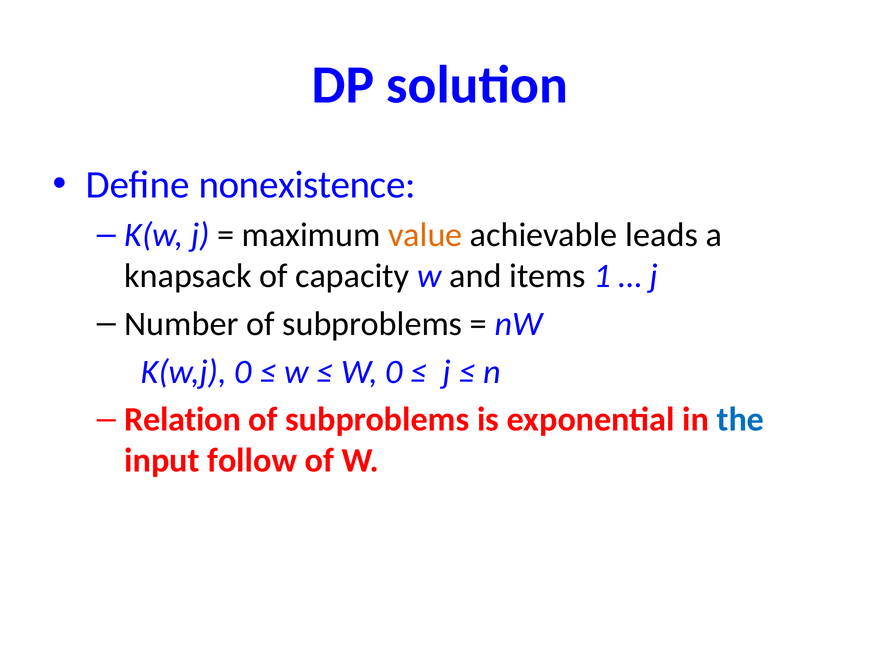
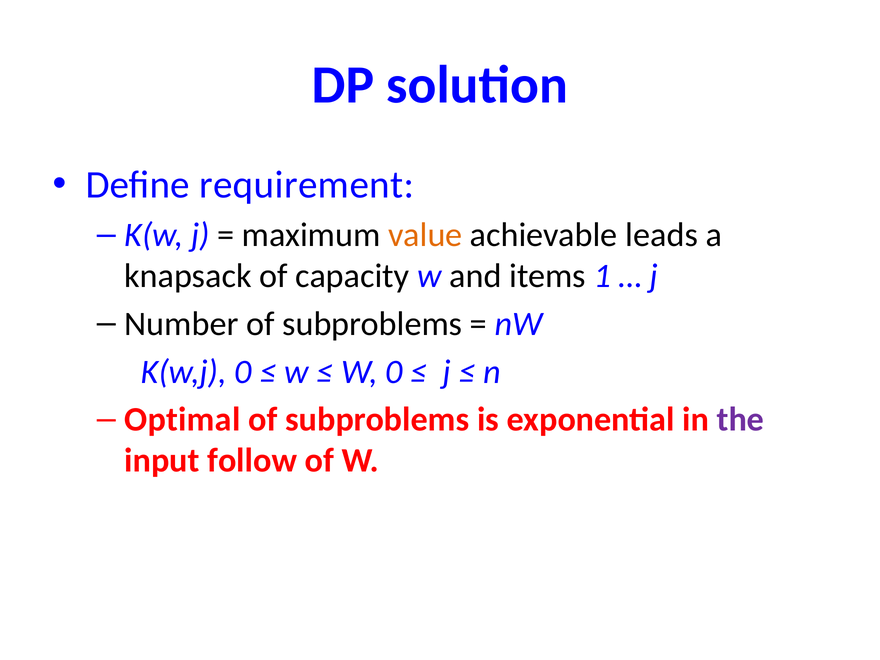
nonexistence: nonexistence -> requirement
Relation: Relation -> Optimal
the colour: blue -> purple
